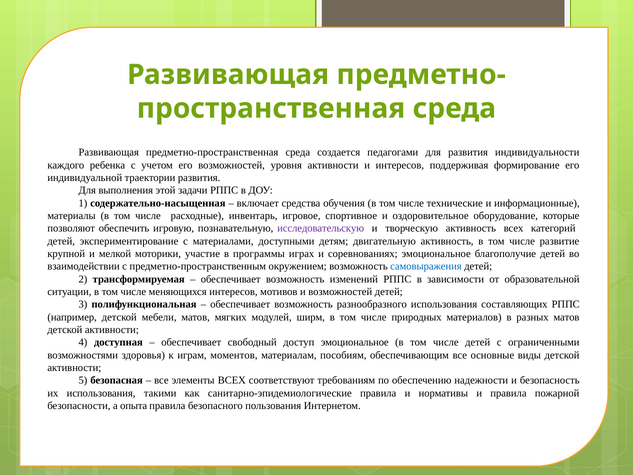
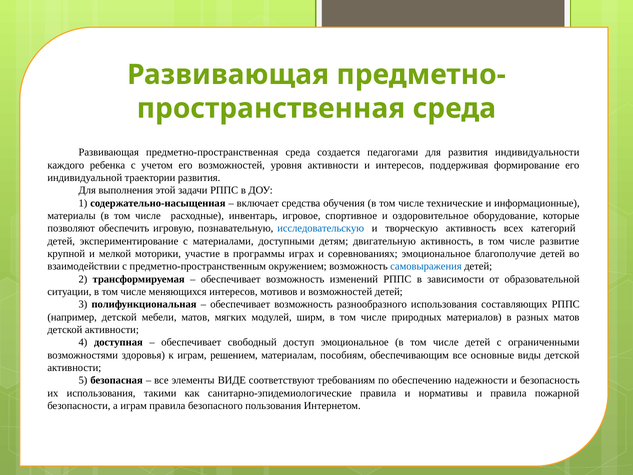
исследовательскую colour: purple -> blue
моментов: моментов -> решением
элементы ВСЕХ: ВСЕХ -> ВИДЕ
а опыта: опыта -> играм
